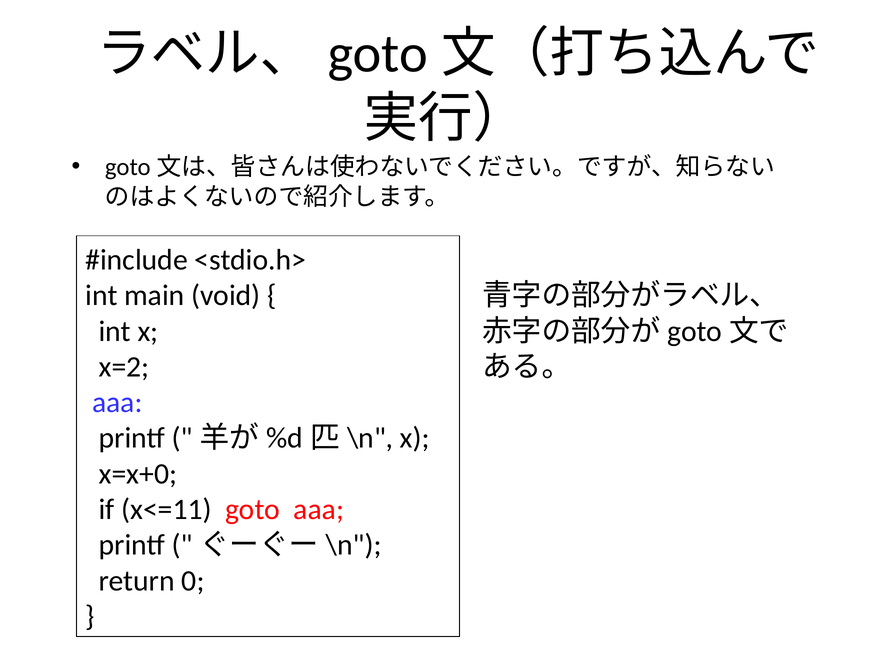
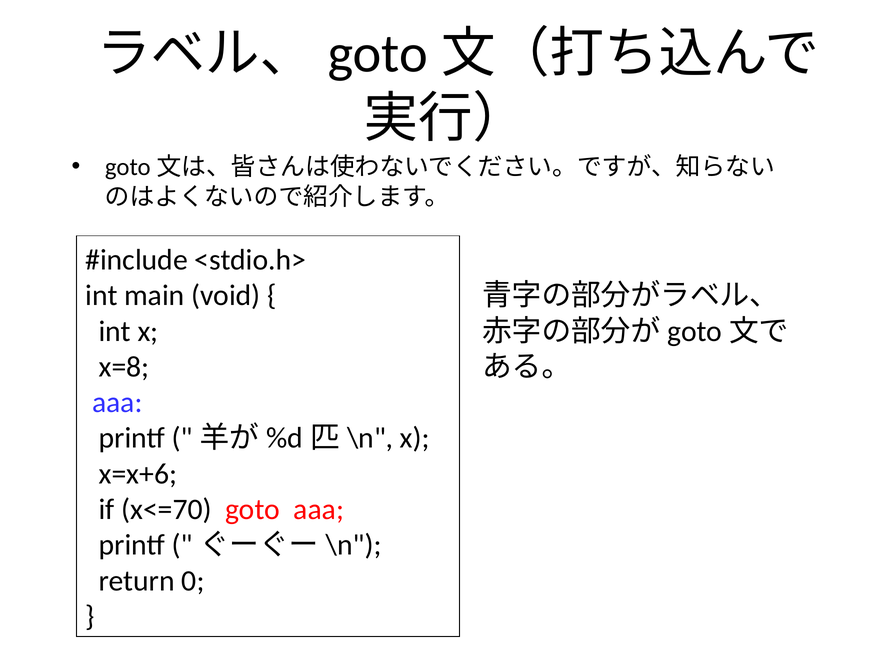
x=2: x=2 -> x=8
x=x+0: x=x+0 -> x=x+6
x<=11: x<=11 -> x<=70
